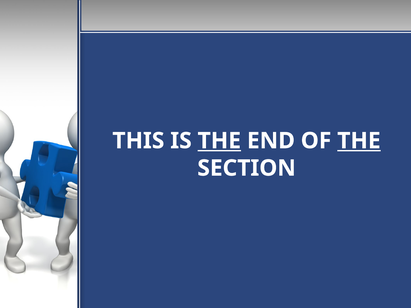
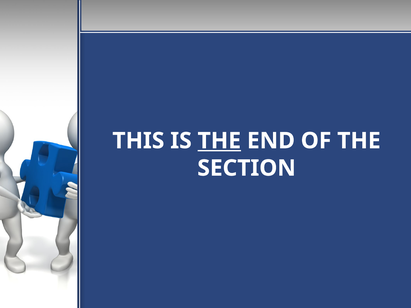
THE at (359, 141) underline: present -> none
